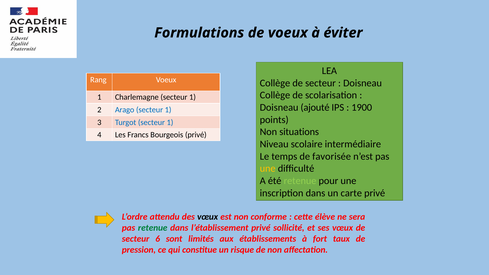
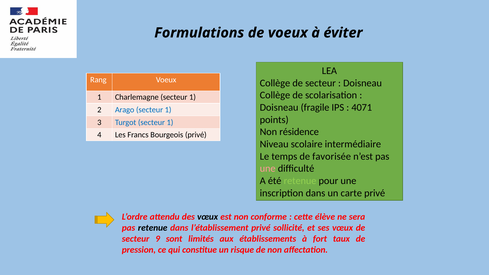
ajouté: ajouté -> fragile
1900: 1900 -> 4071
situations: situations -> résidence
une at (268, 169) colour: yellow -> pink
retenue at (153, 228) colour: green -> black
6: 6 -> 9
